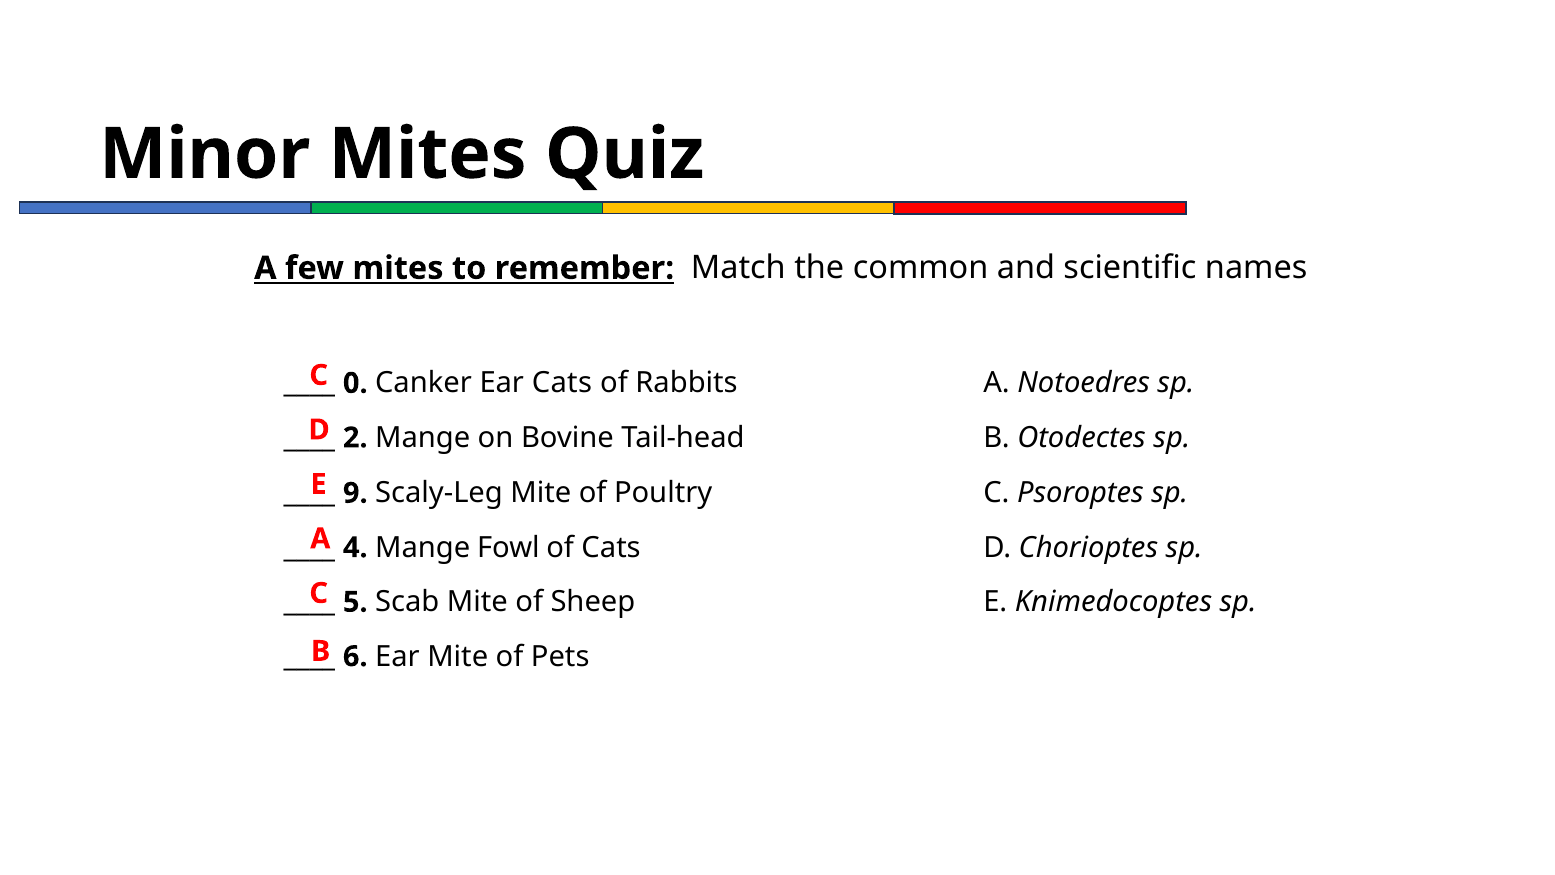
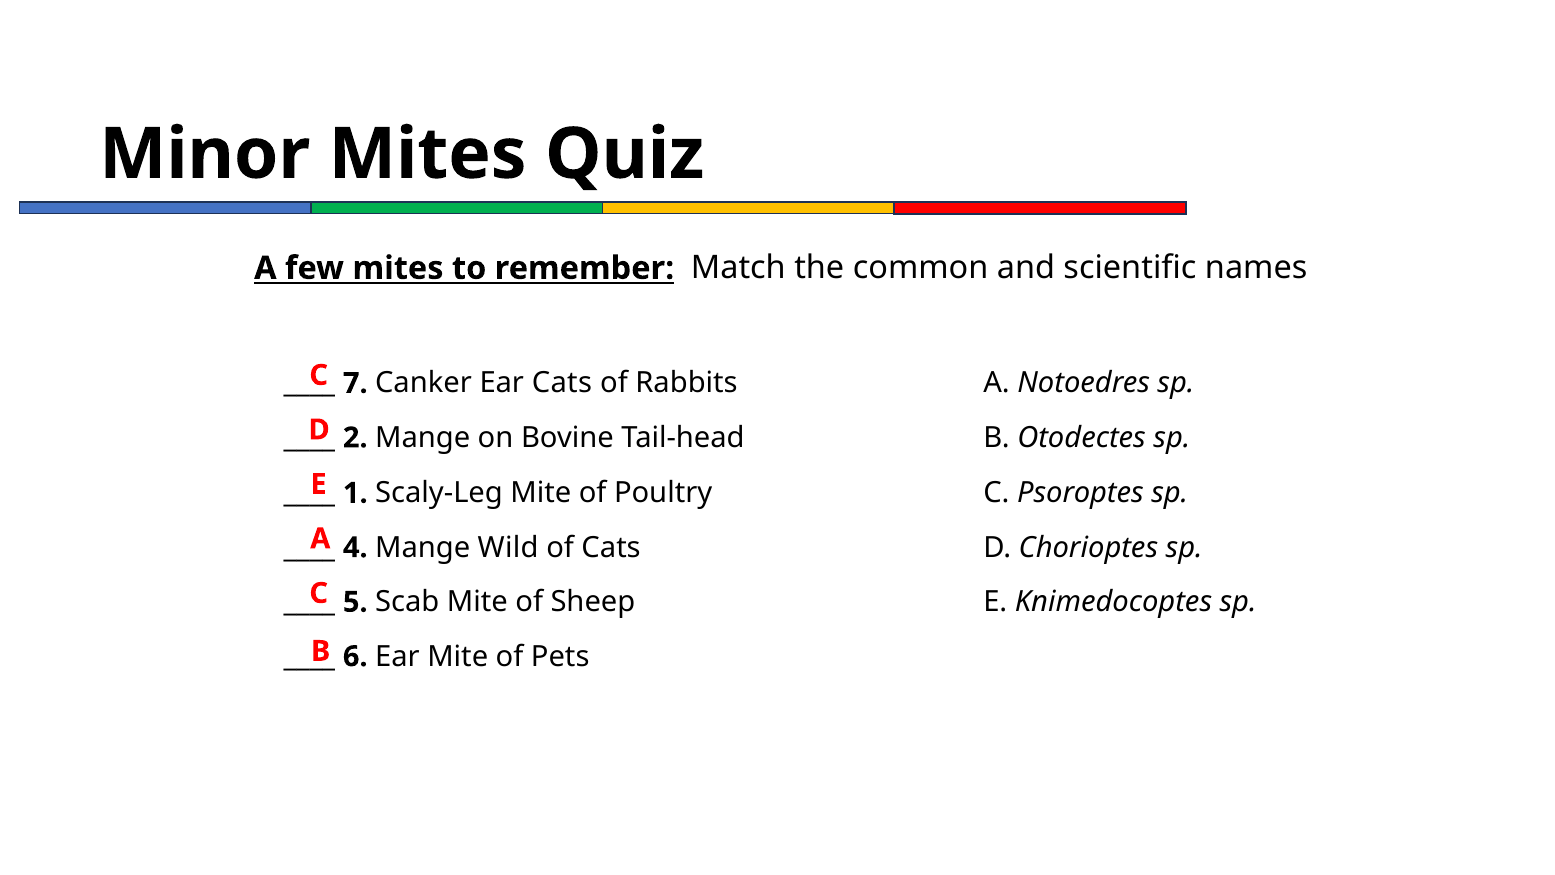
0: 0 -> 7
9: 9 -> 1
Fowl: Fowl -> Wild
